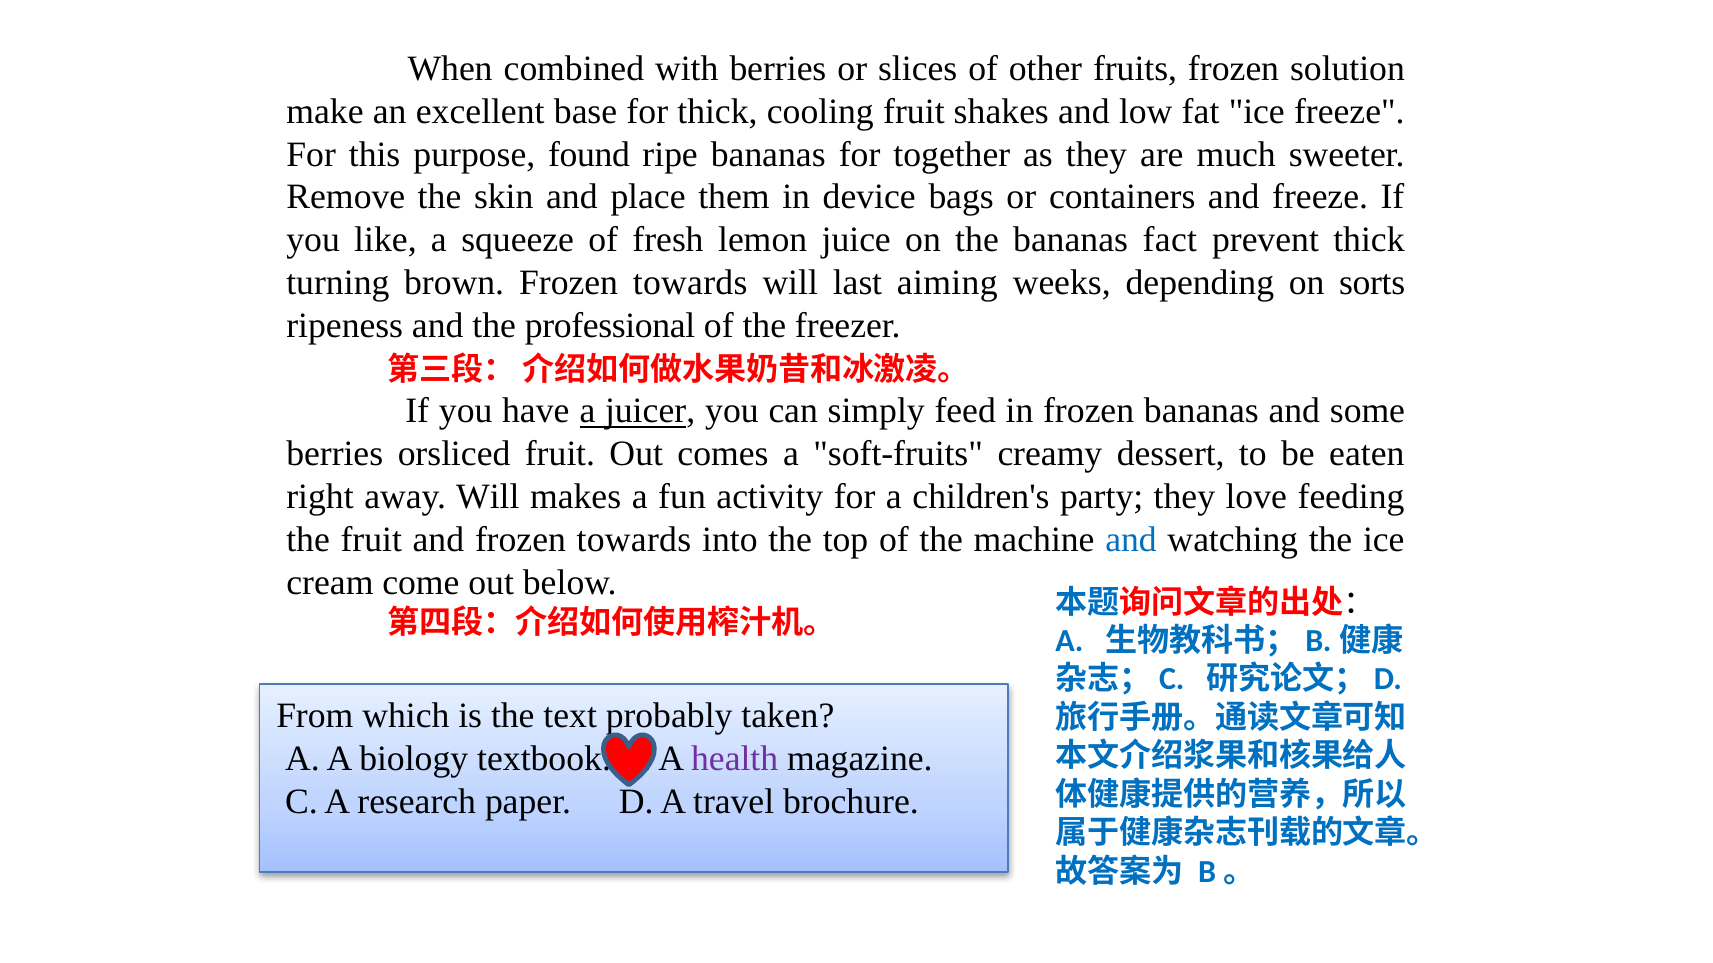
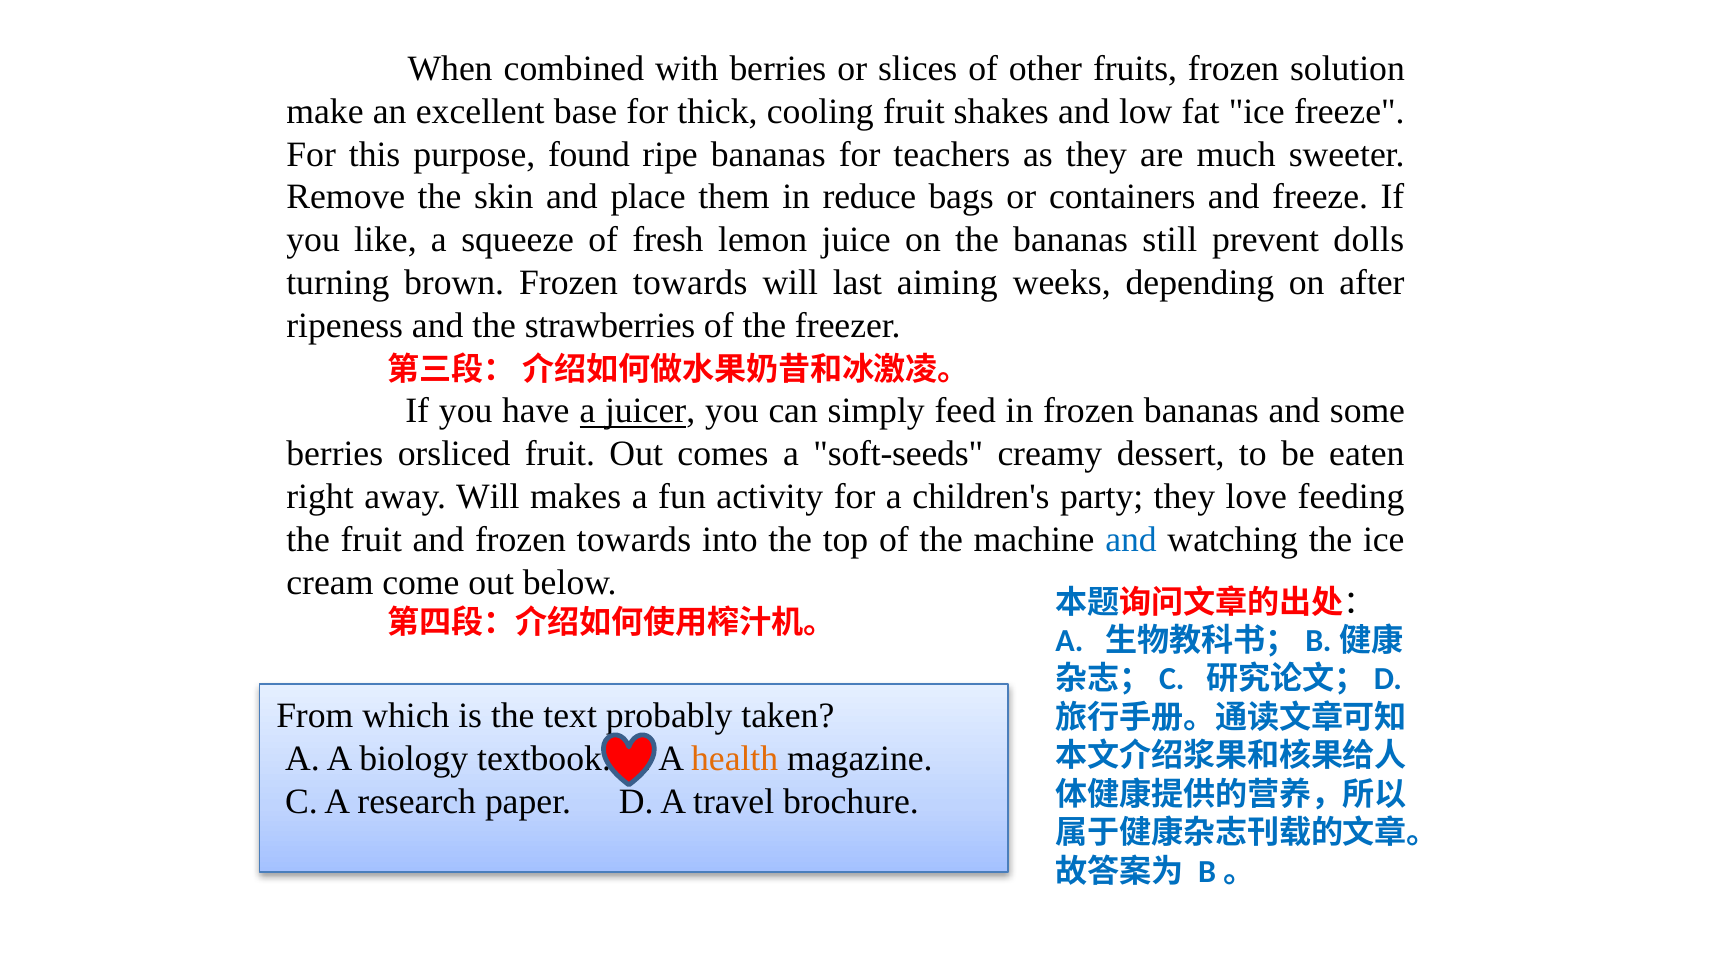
together: together -> teachers
device: device -> reduce
fact: fact -> still
prevent thick: thick -> dolls
sorts: sorts -> after
professional: professional -> strawberries
soft-fruits: soft-fruits -> soft-seeds
health colour: purple -> orange
